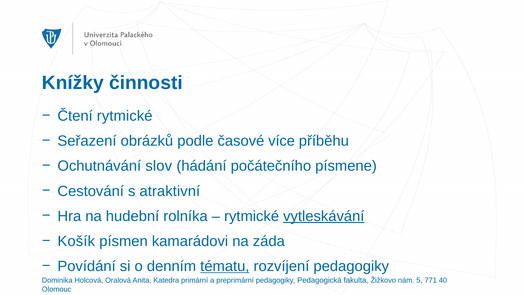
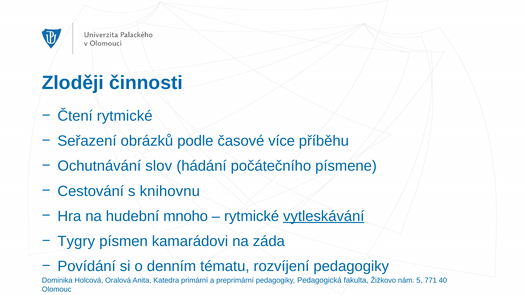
Knížky: Knížky -> Zloději
atraktivní: atraktivní -> knihovnu
rolníka: rolníka -> mnoho
Košík: Košík -> Tygry
tématu underline: present -> none
